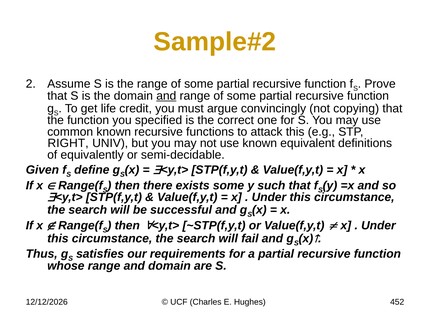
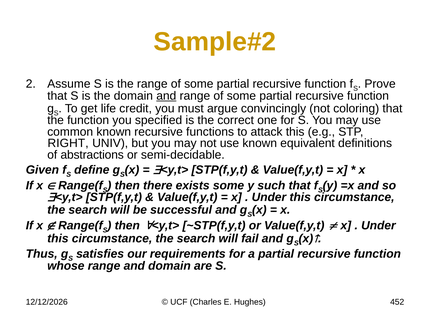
copying: copying -> coloring
equivalently: equivalently -> abstractions
